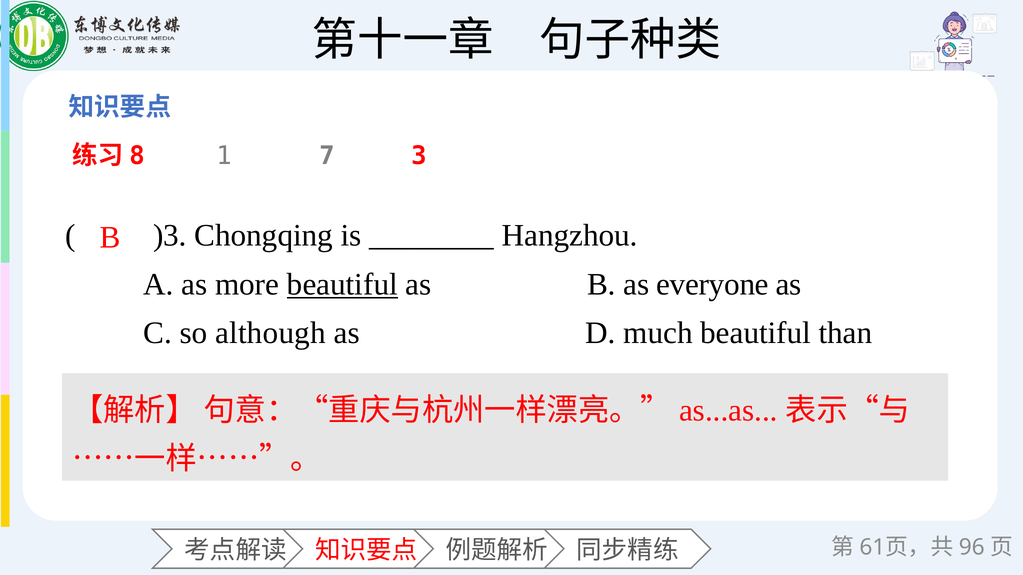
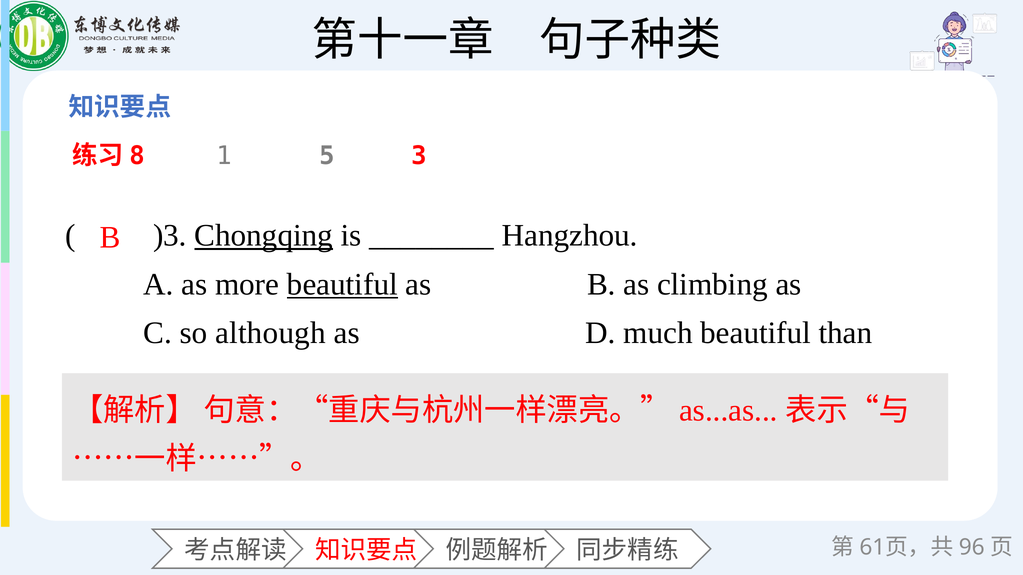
7: 7 -> 5
Chongqing underline: none -> present
everyone: everyone -> climbing
